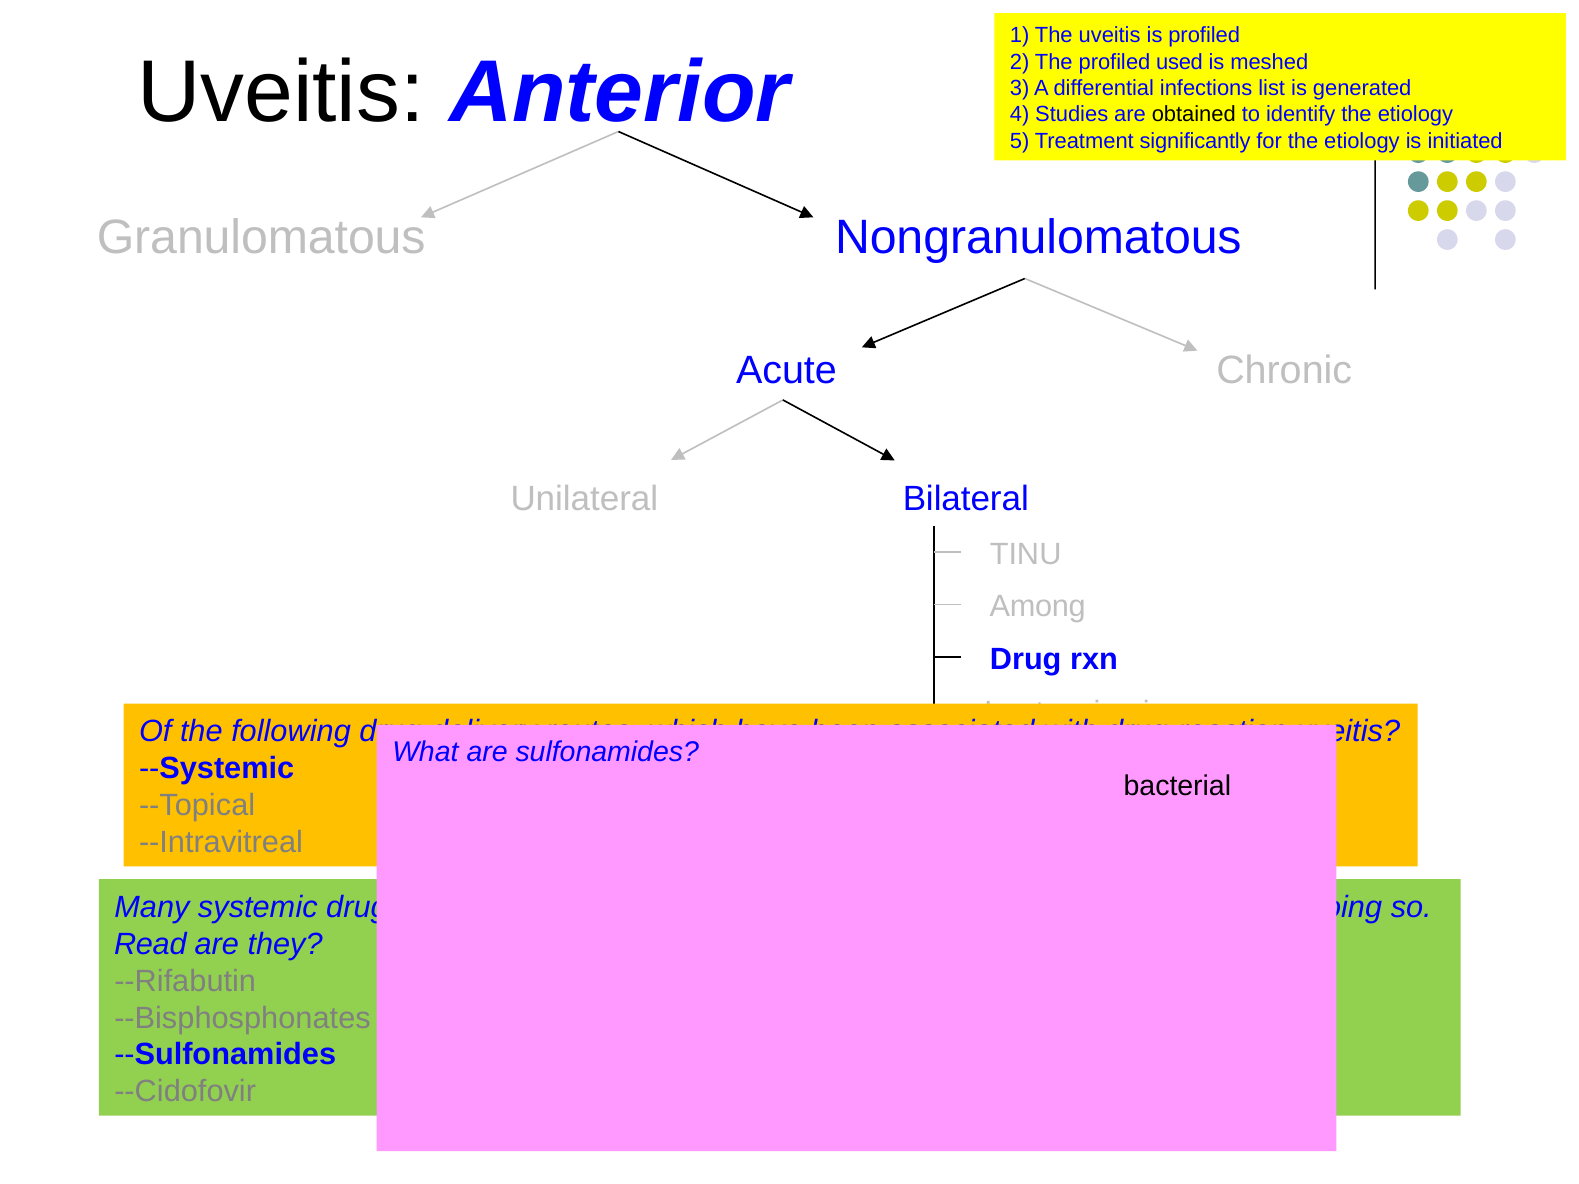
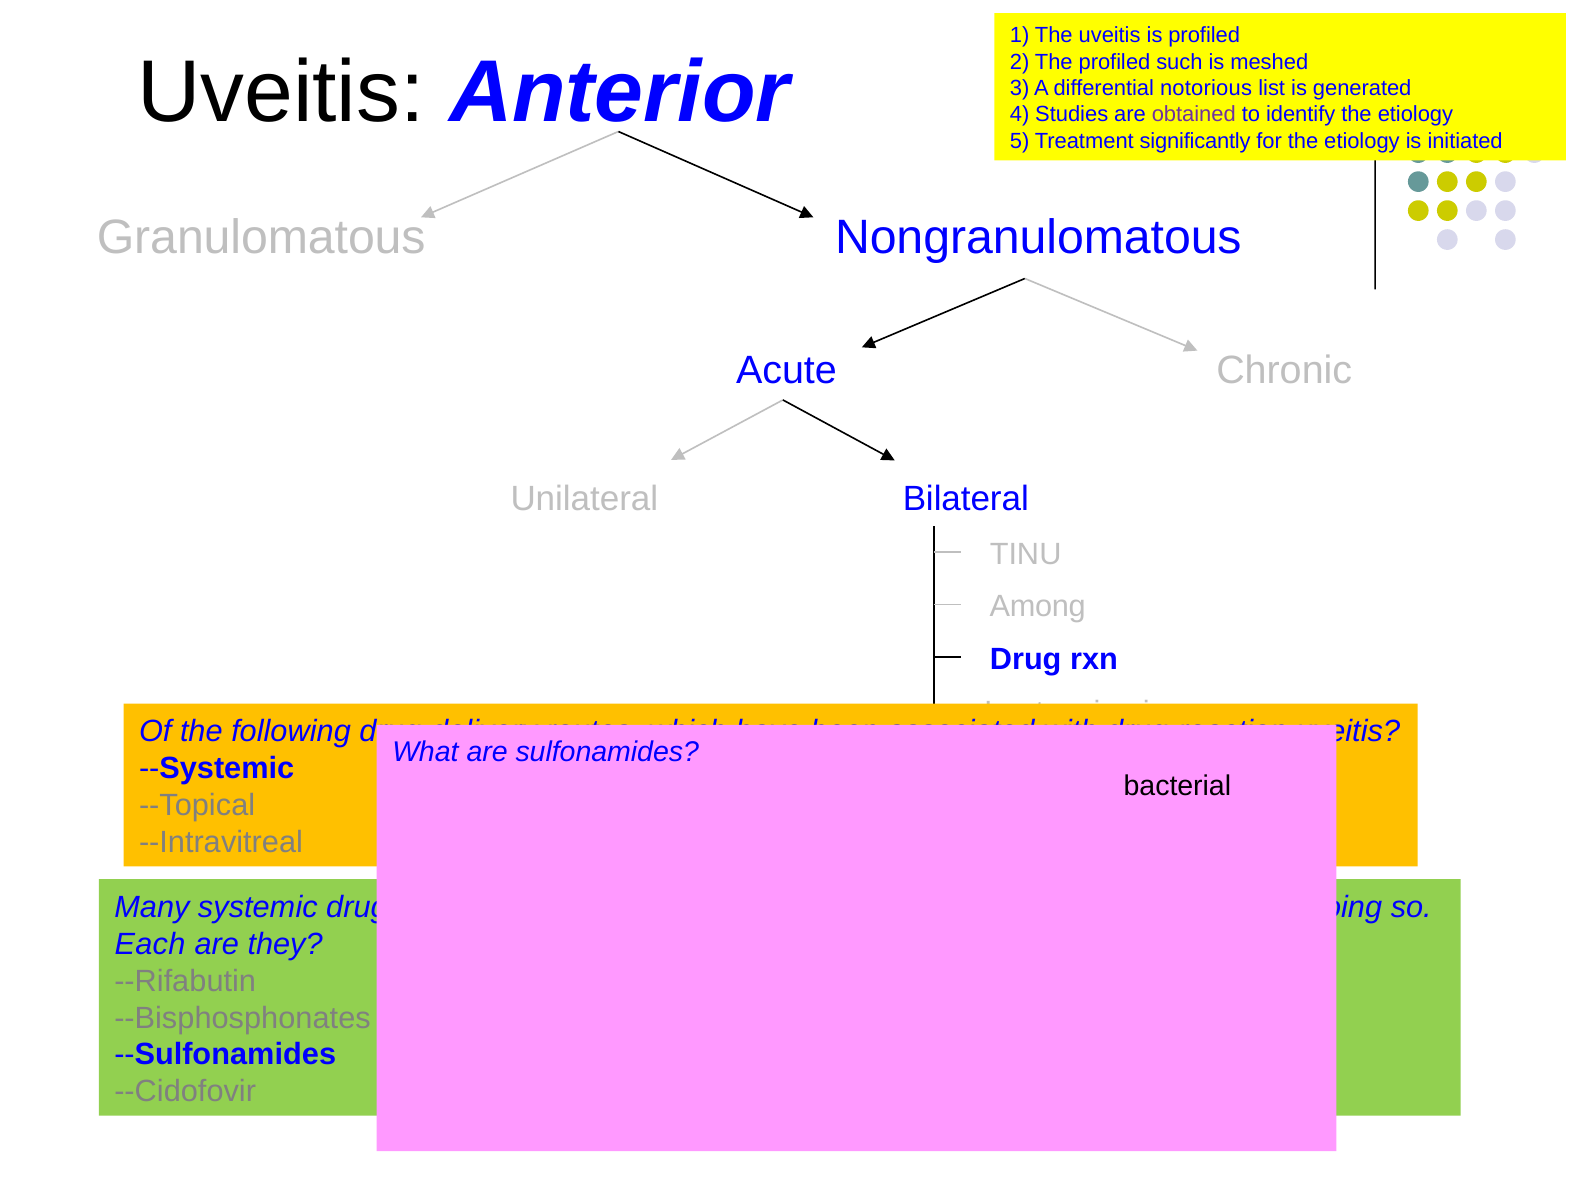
profiled used: used -> such
differential infections: infections -> notorious
obtained colour: black -> purple
Read: Read -> Each
